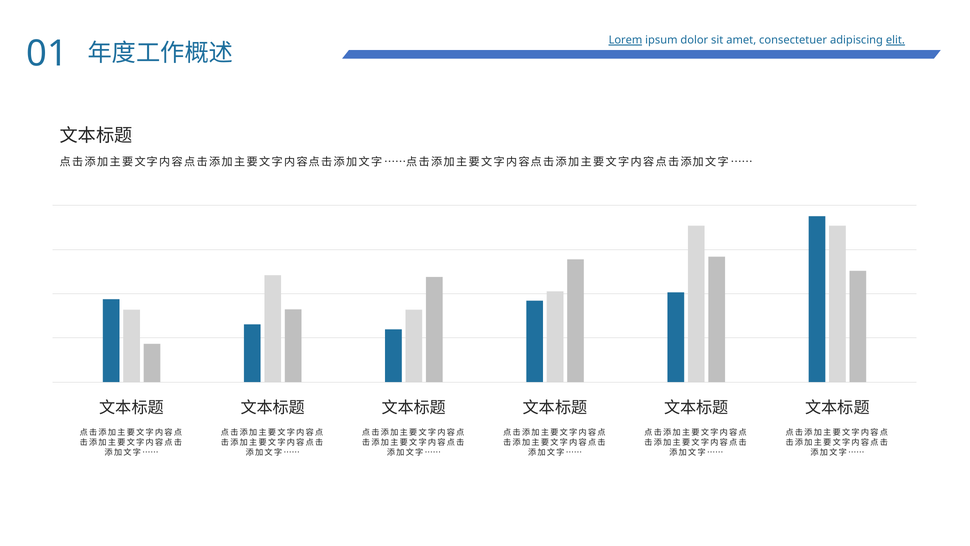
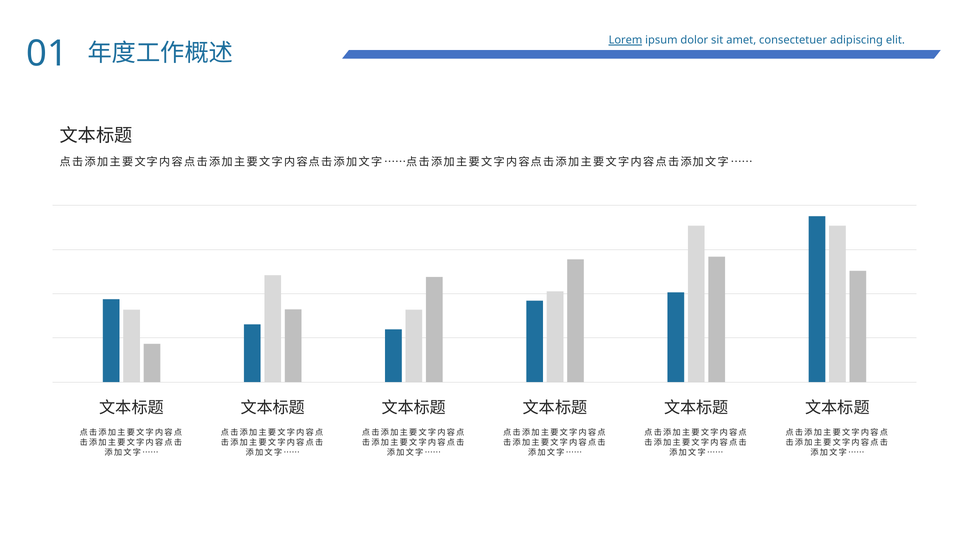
elit underline: present -> none
